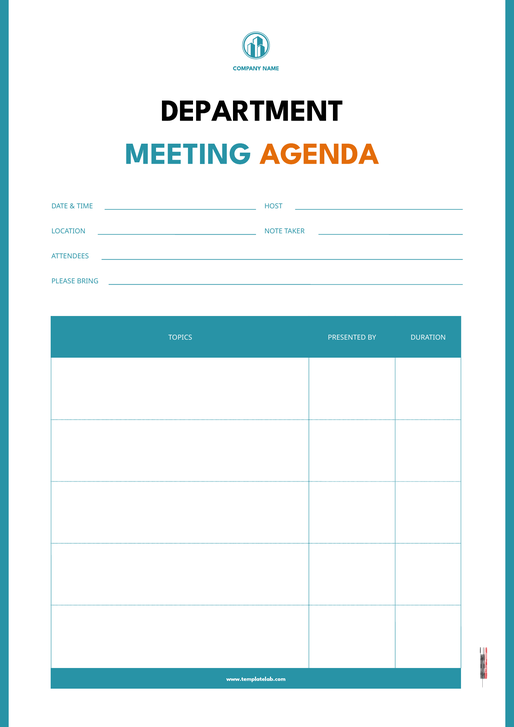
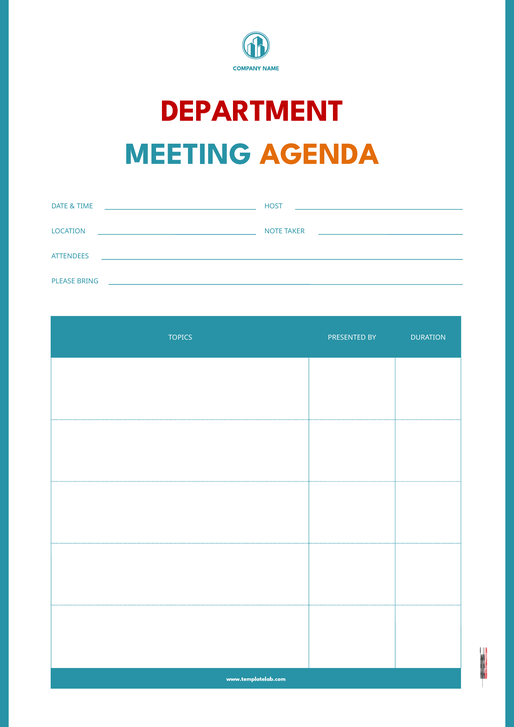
DEPARTMENT colour: black -> red
